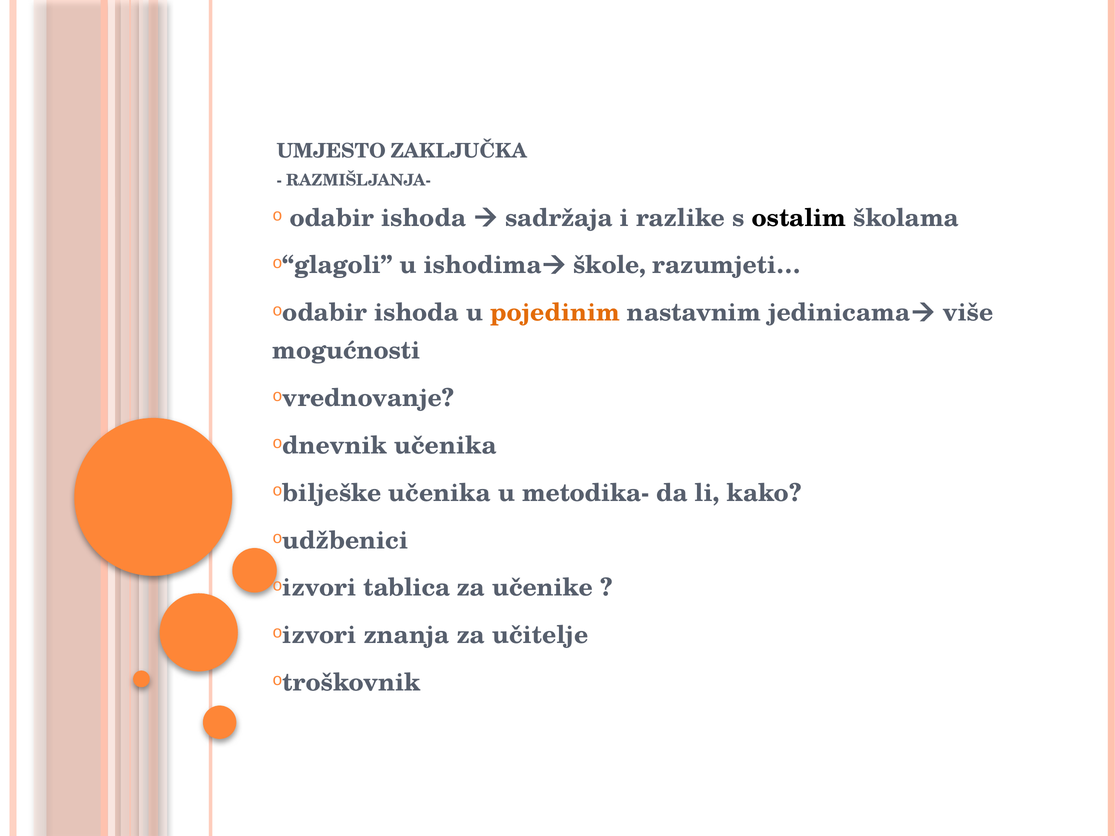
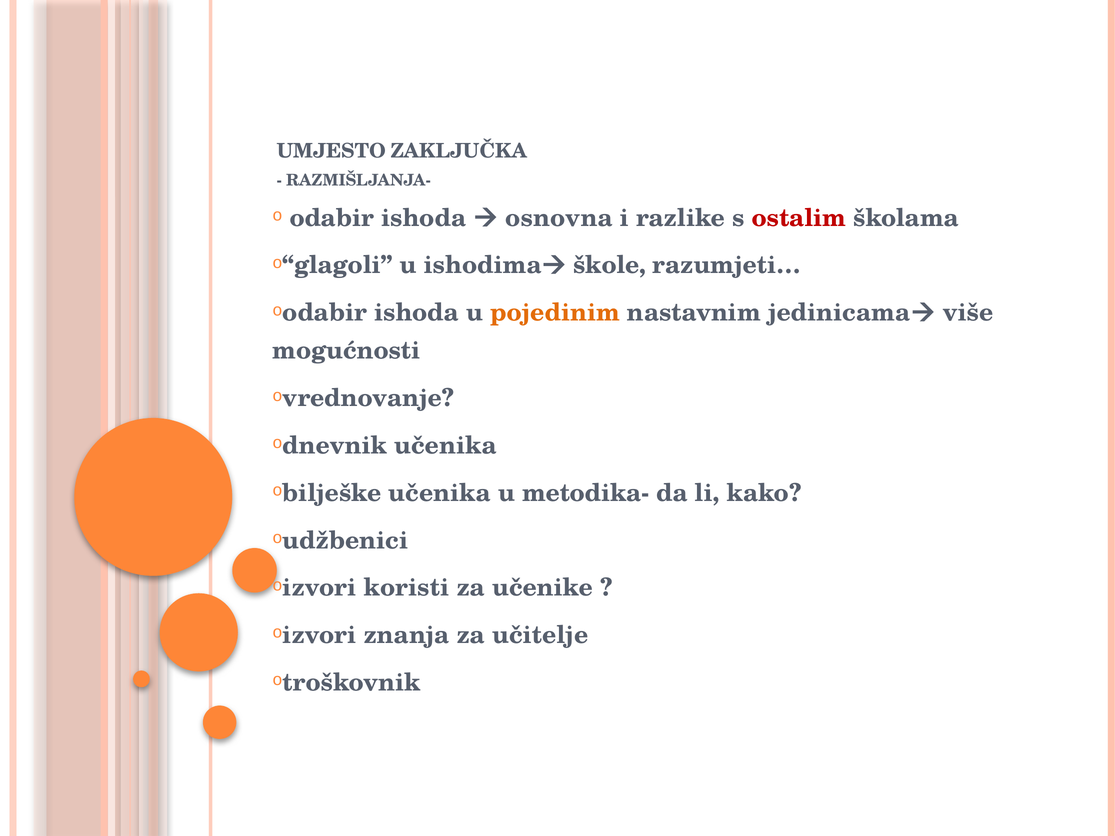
sadržaja: sadržaja -> osnovna
ostalim colour: black -> red
tablica: tablica -> koristi
